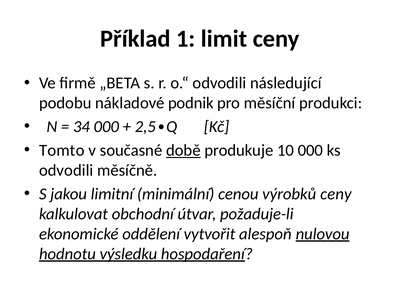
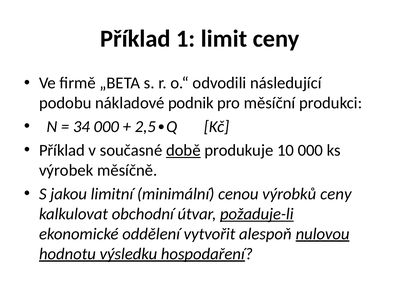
Tomto at (62, 150): Tomto -> Příklad
odvodili at (66, 170): odvodili -> výrobek
požaduje-li underline: none -> present
